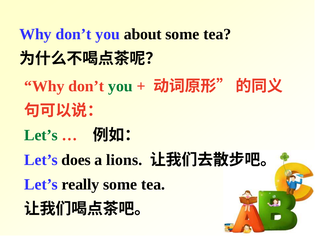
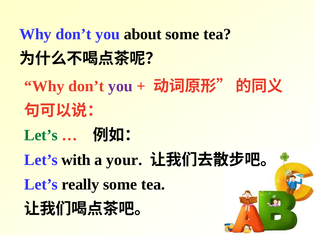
you at (120, 86) colour: green -> purple
does: does -> with
lions: lions -> your
